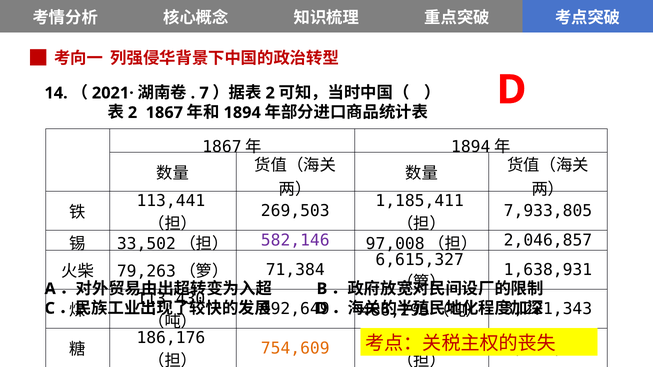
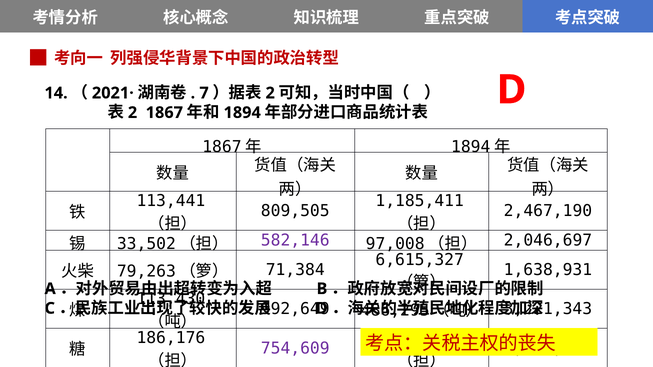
269,503: 269,503 -> 809,505
7,933,805: 7,933,805 -> 2,467,190
2,046,857: 2,046,857 -> 2,046,697
754,609 colour: orange -> purple
